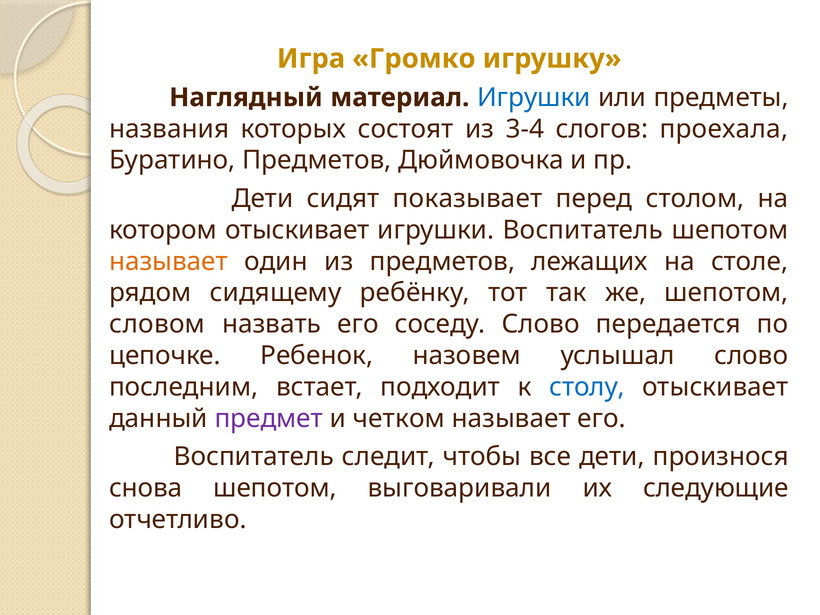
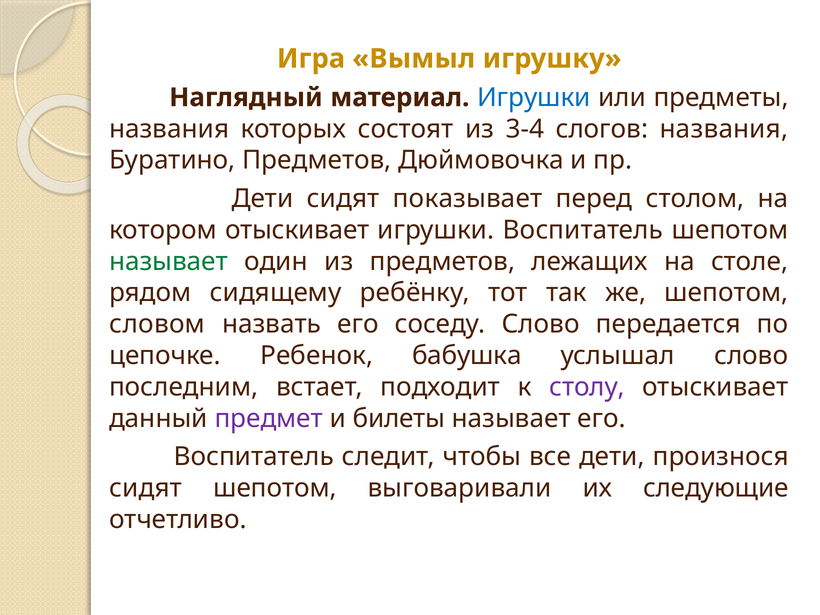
Громко: Громко -> Вымыл
слогов проехала: проехала -> названия
называет at (169, 261) colour: orange -> green
назовем: назовем -> бабушка
столу colour: blue -> purple
четком: четком -> билеты
снова at (146, 488): снова -> сидят
